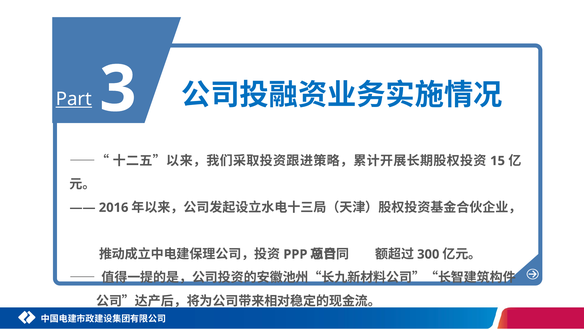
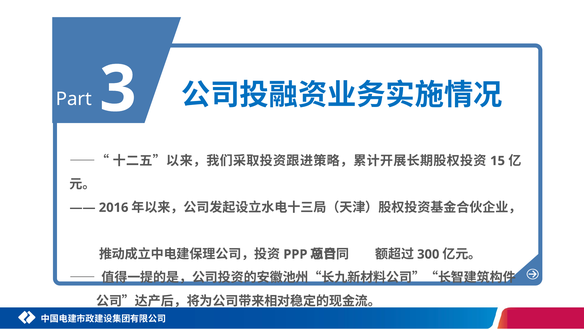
Part underline: present -> none
